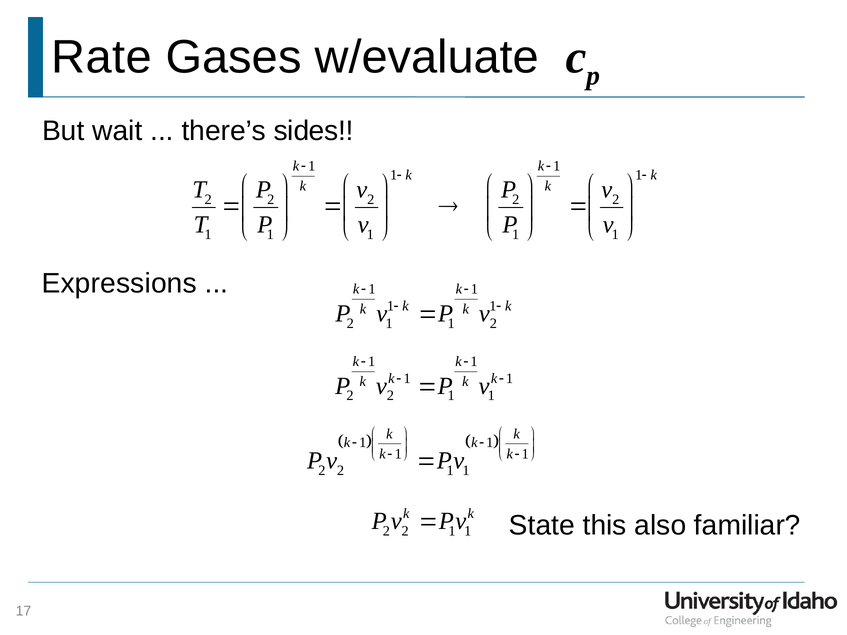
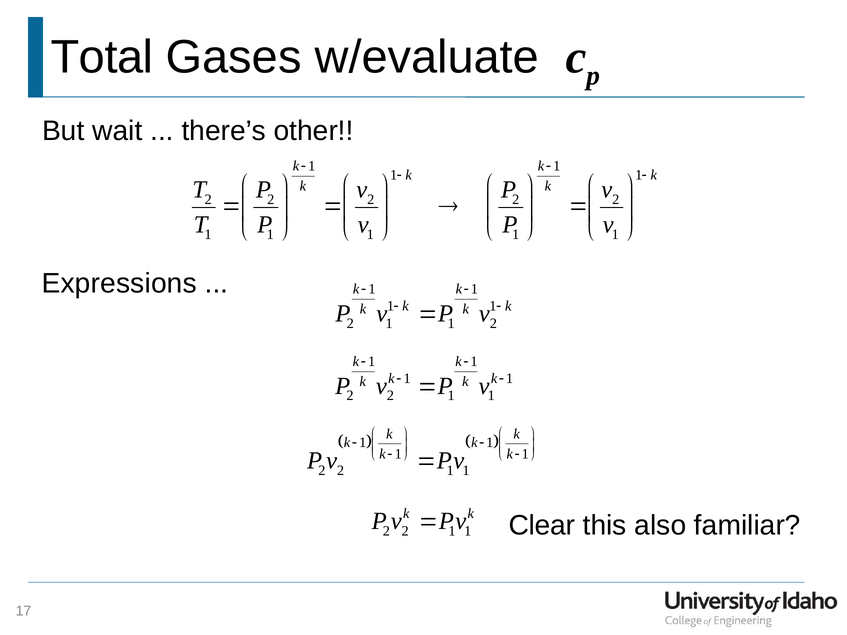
Rate: Rate -> Total
sides: sides -> other
State: State -> Clear
